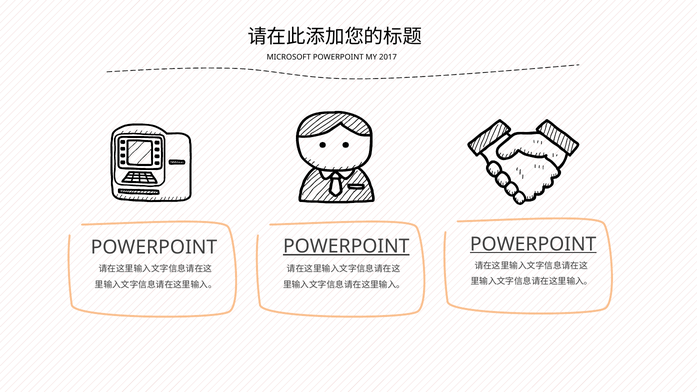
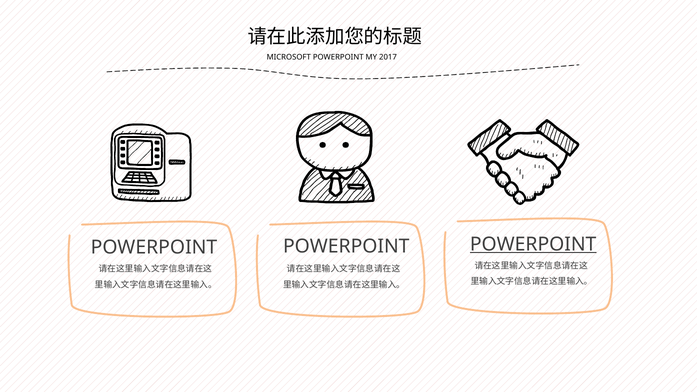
POWERPOINT at (346, 246) underline: present -> none
